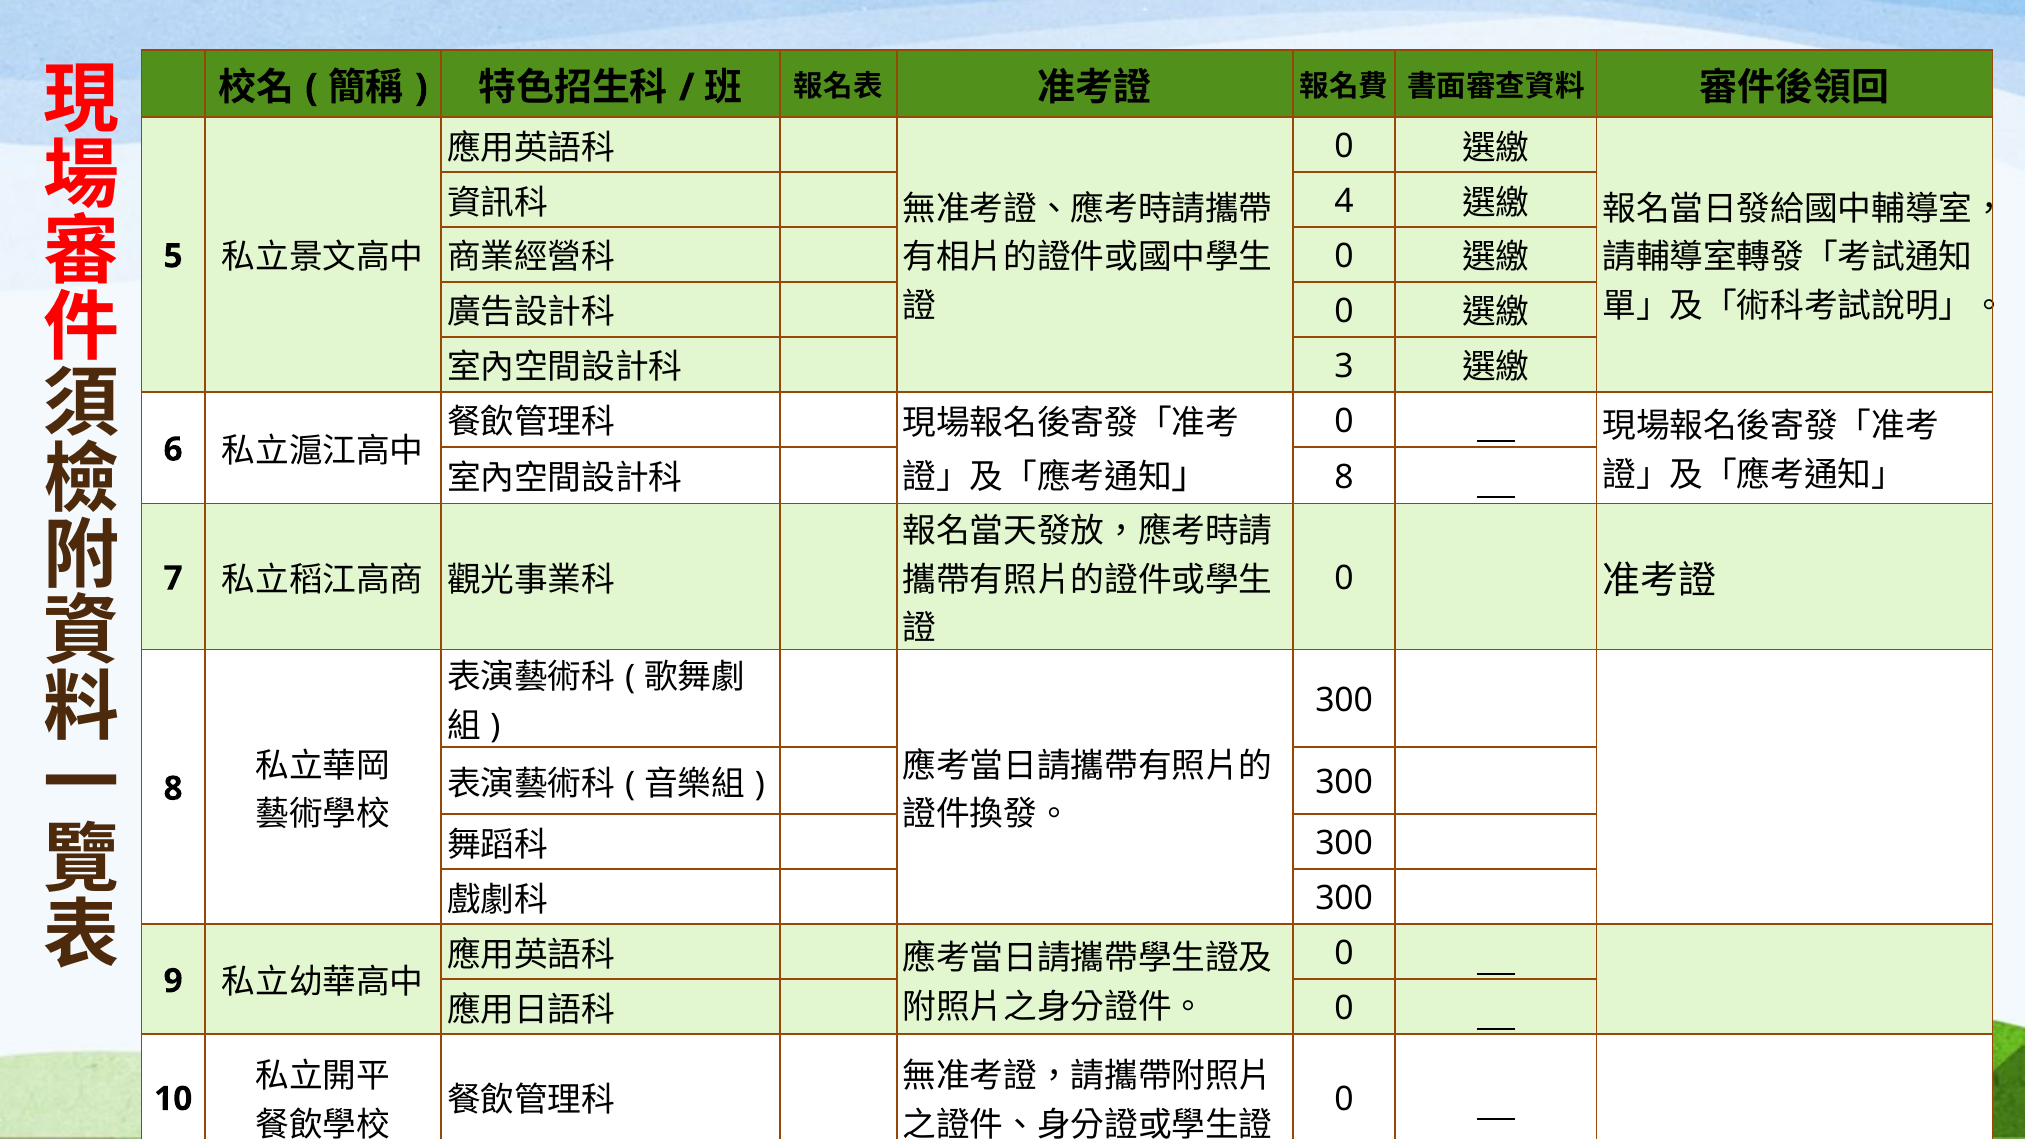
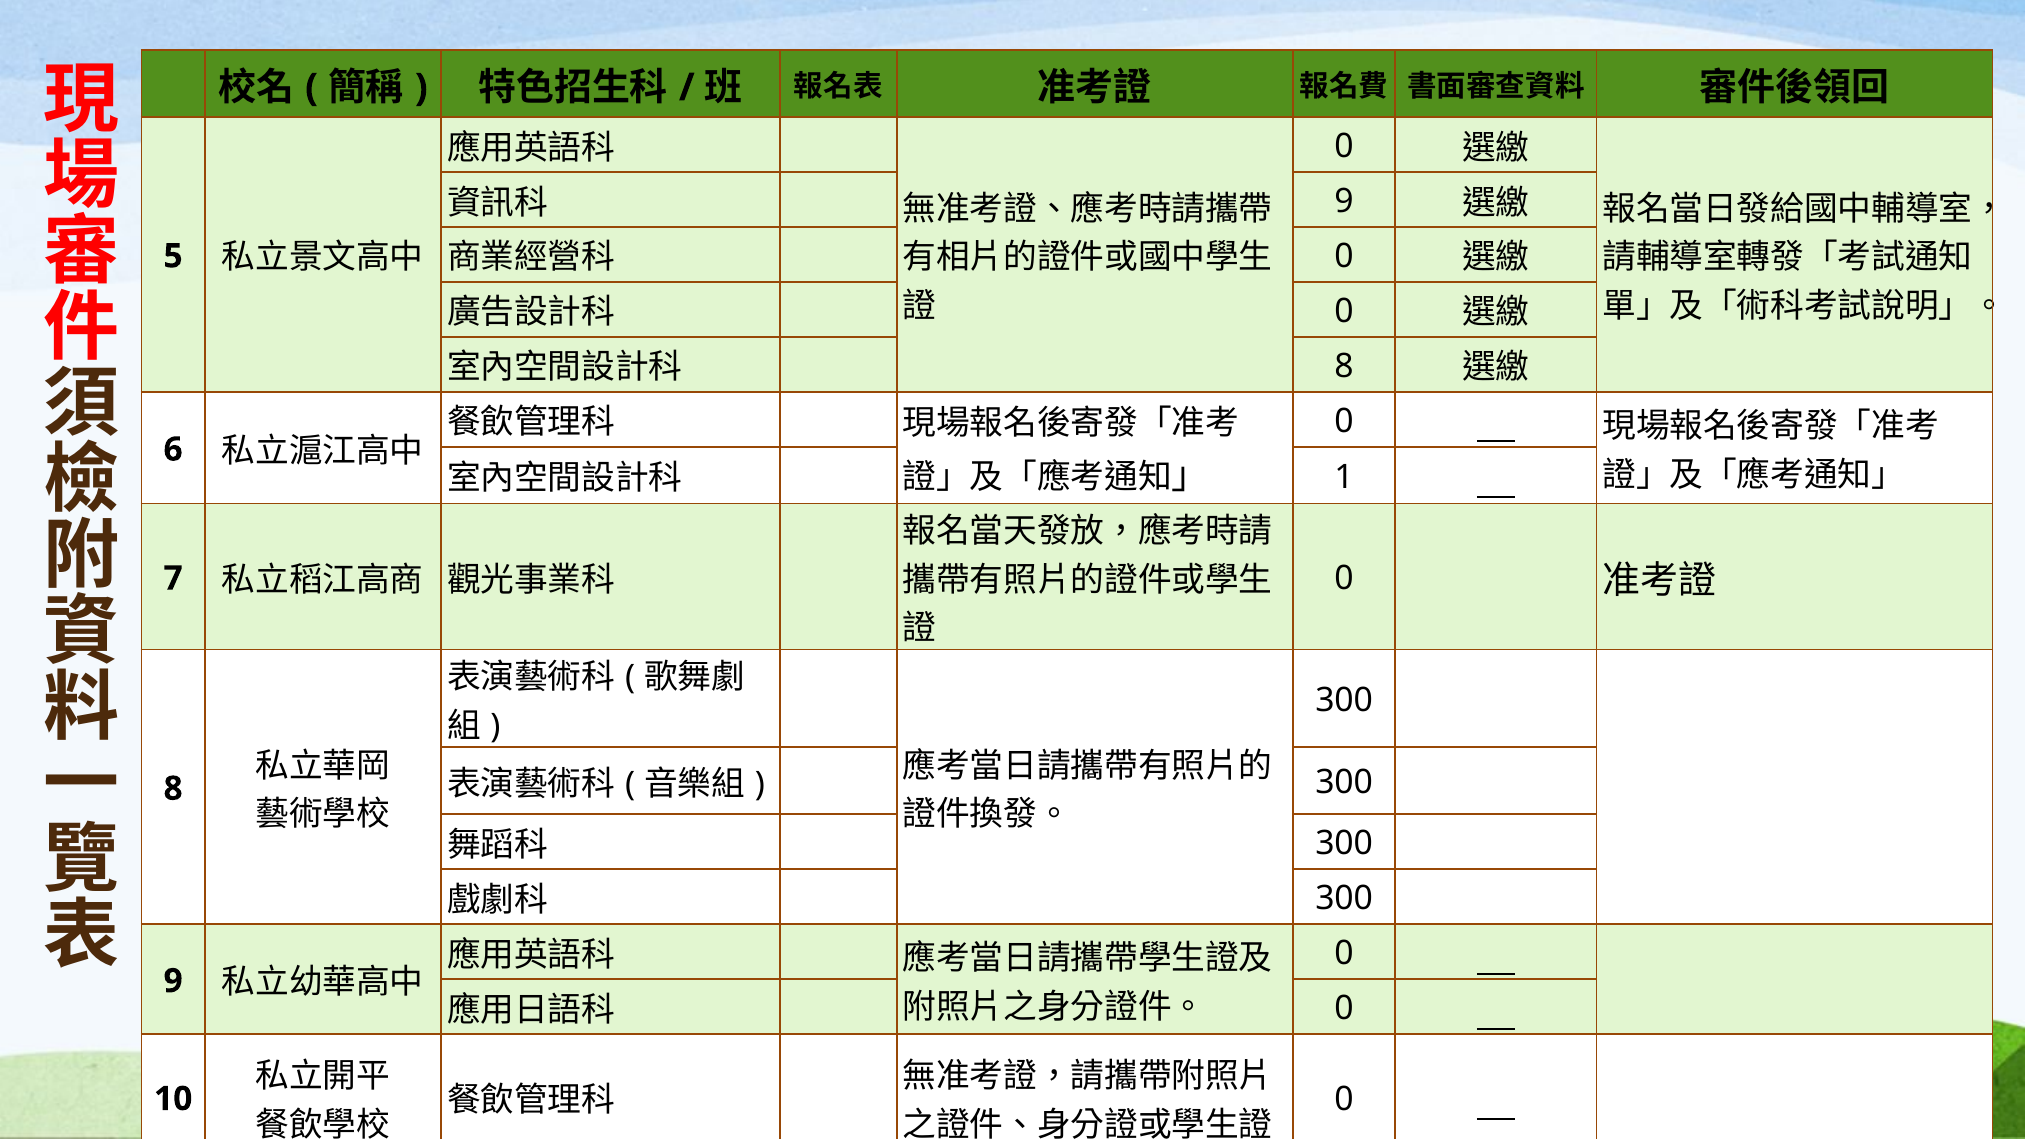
4 at (1344, 201): 4 -> 9
3 at (1344, 366): 3 -> 8
8 at (1344, 477): 8 -> 1
